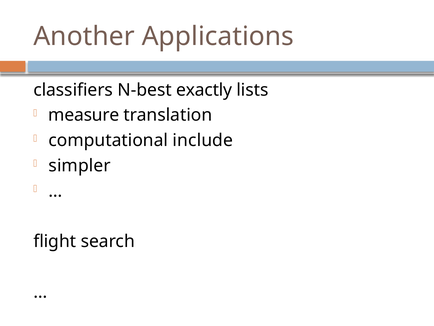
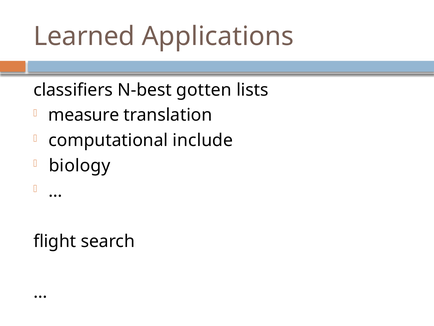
Another: Another -> Learned
exactly: exactly -> gotten
simpler: simpler -> biology
